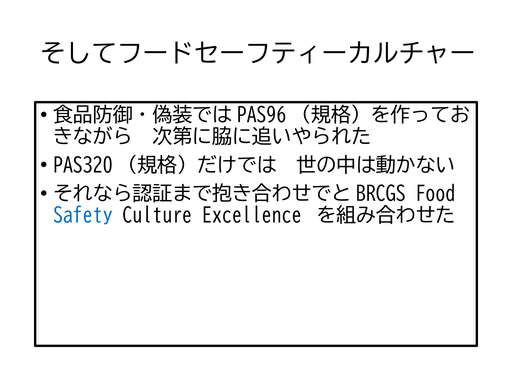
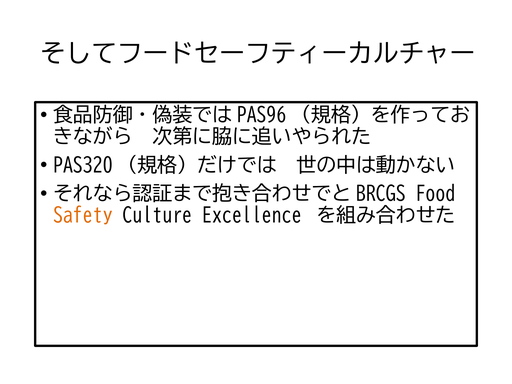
Safety colour: blue -> orange
